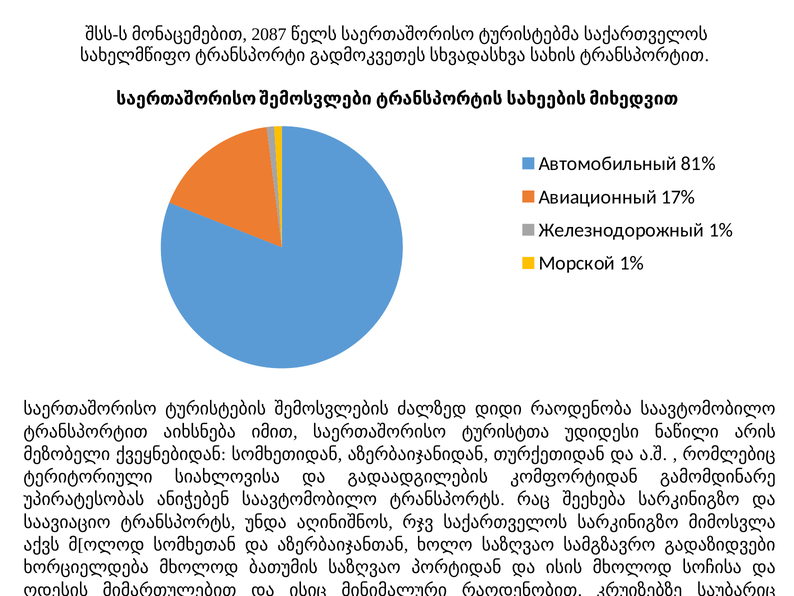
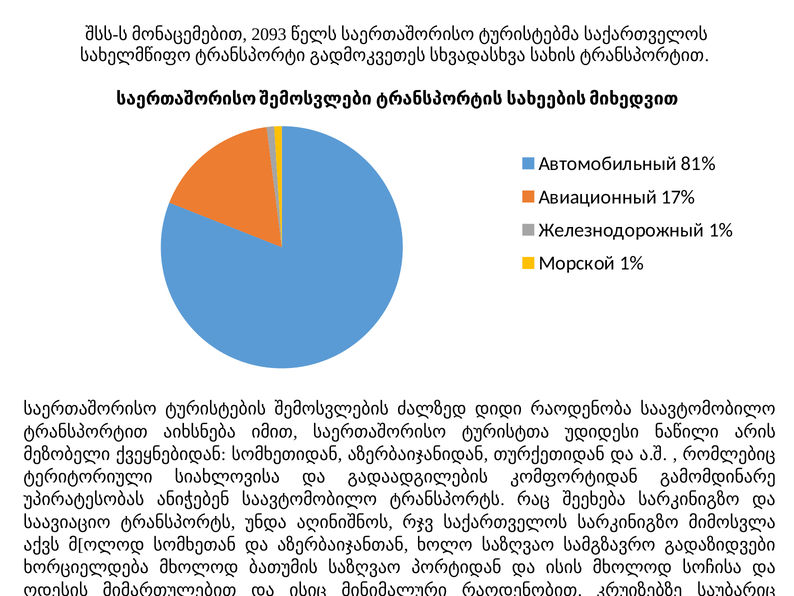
2087: 2087 -> 2093
